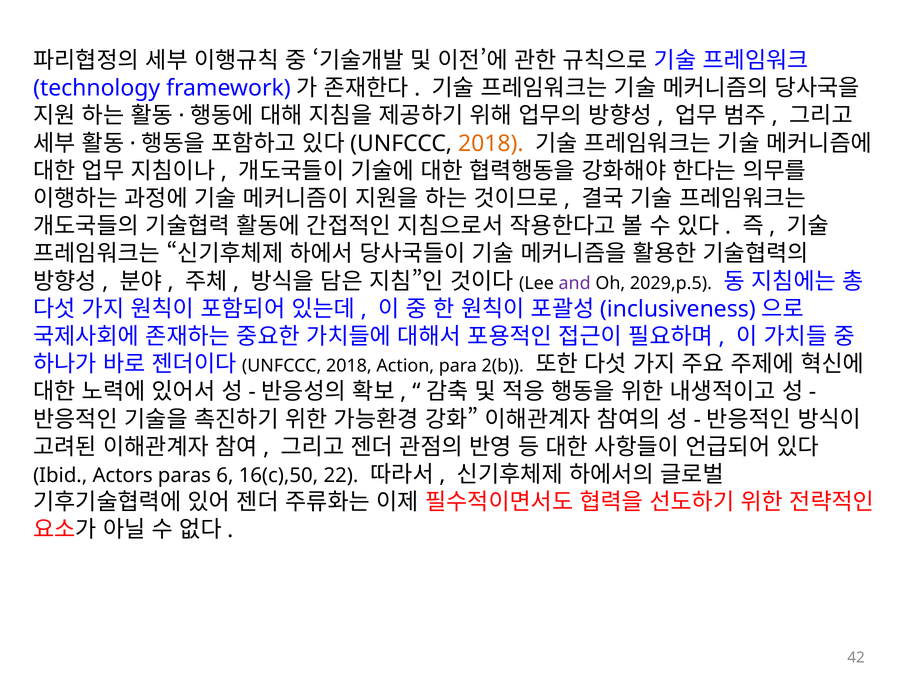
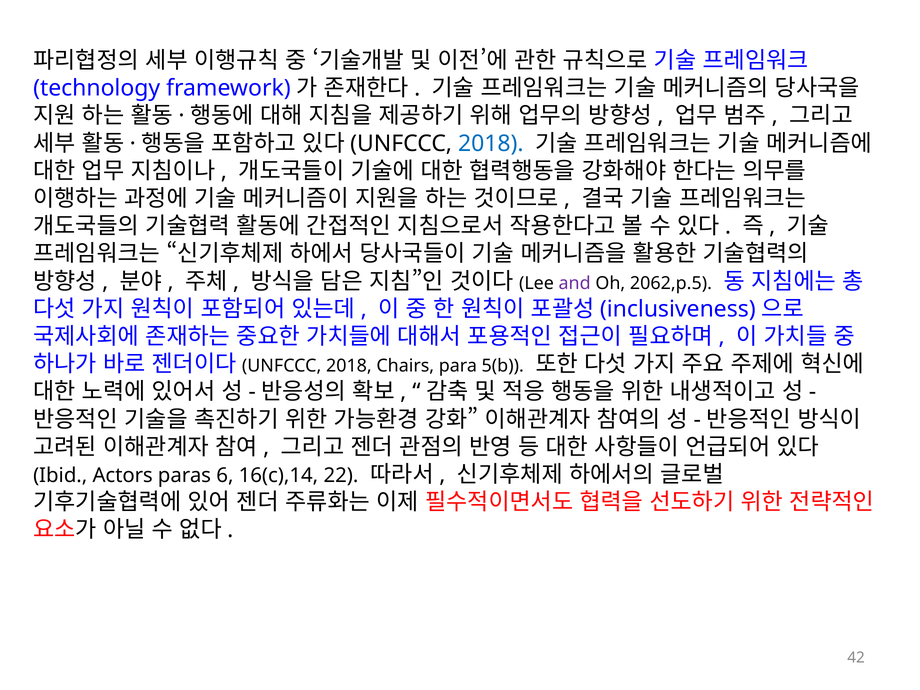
2018 at (491, 143) colour: orange -> blue
2029,p.5: 2029,p.5 -> 2062,p.5
Action: Action -> Chairs
2(b: 2(b -> 5(b
16(c),50: 16(c),50 -> 16(c),14
